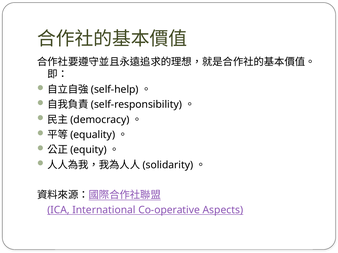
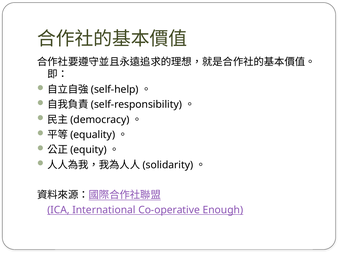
Aspects: Aspects -> Enough
